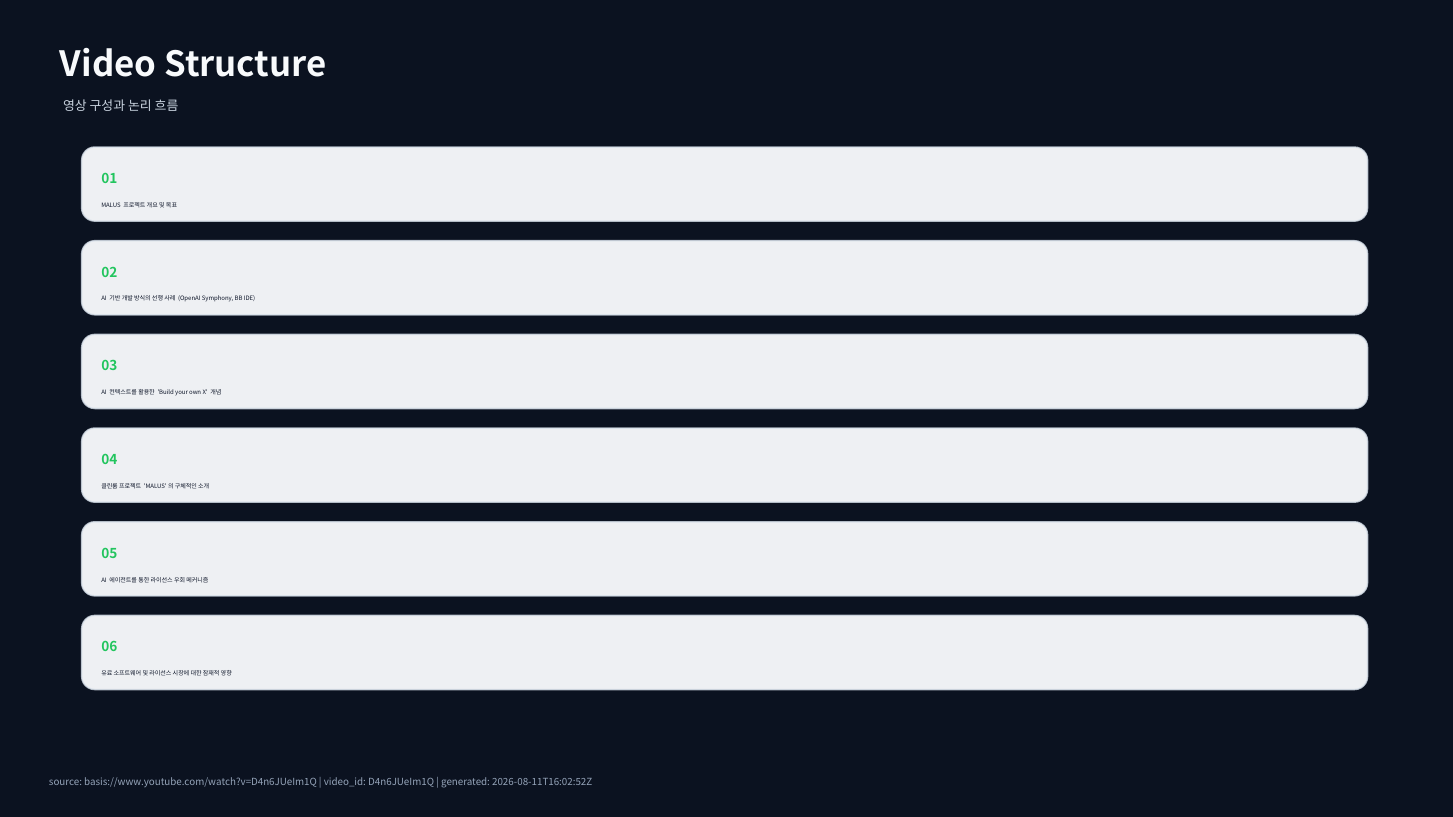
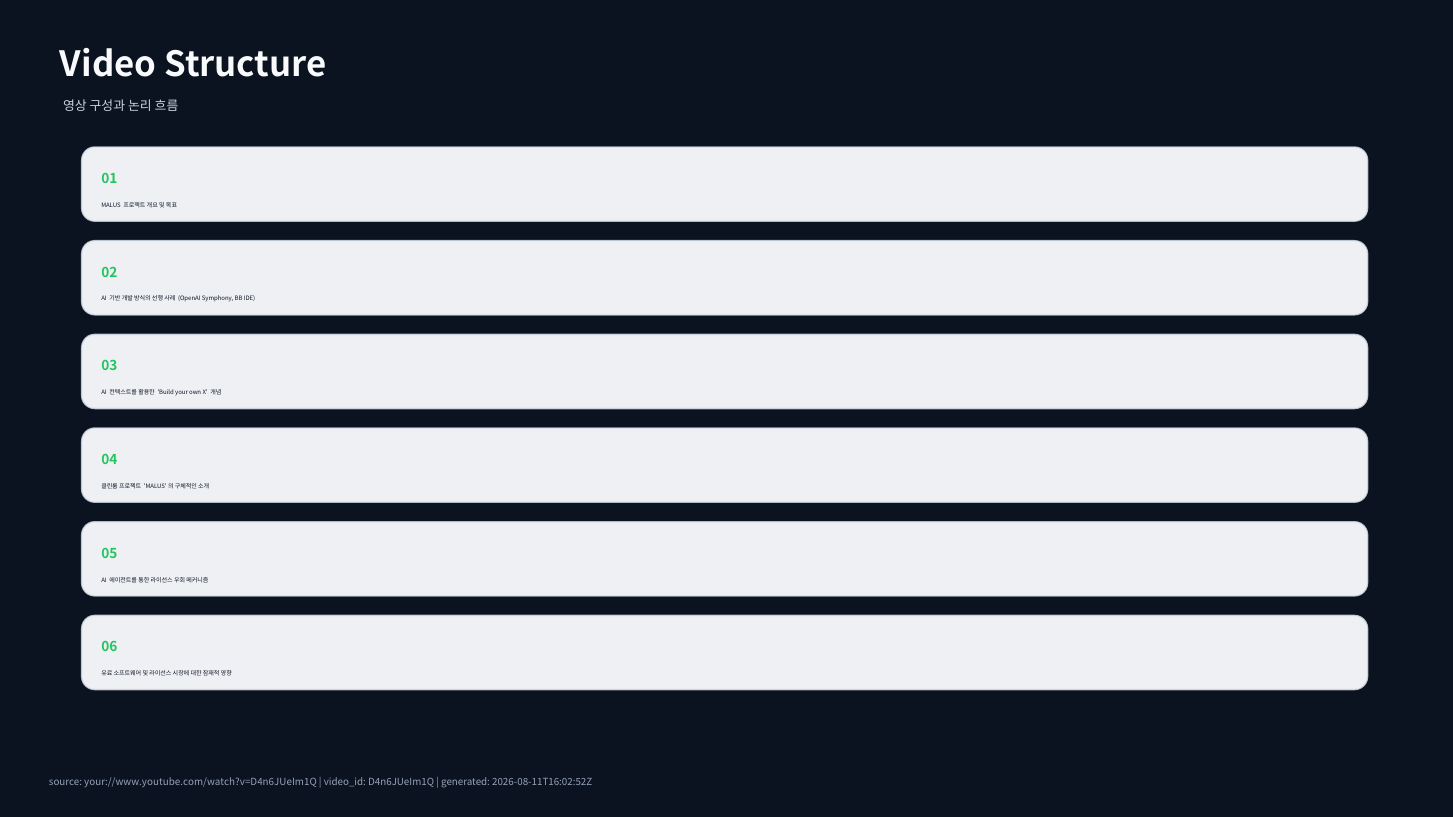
basis://www.youtube.com/watch?v=D4n6JUeIm1Q: basis://www.youtube.com/watch?v=D4n6JUeIm1Q -> your://www.youtube.com/watch?v=D4n6JUeIm1Q
